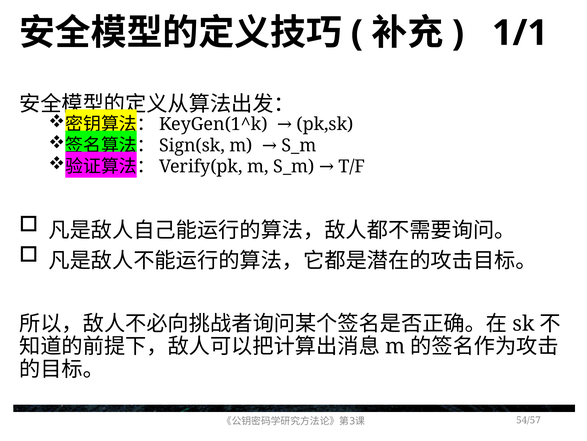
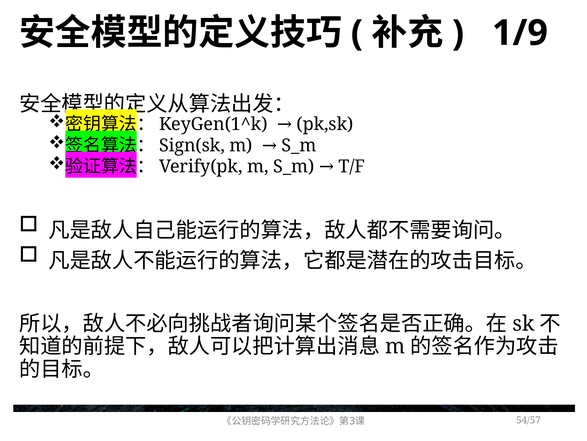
1/1: 1/1 -> 1/9
